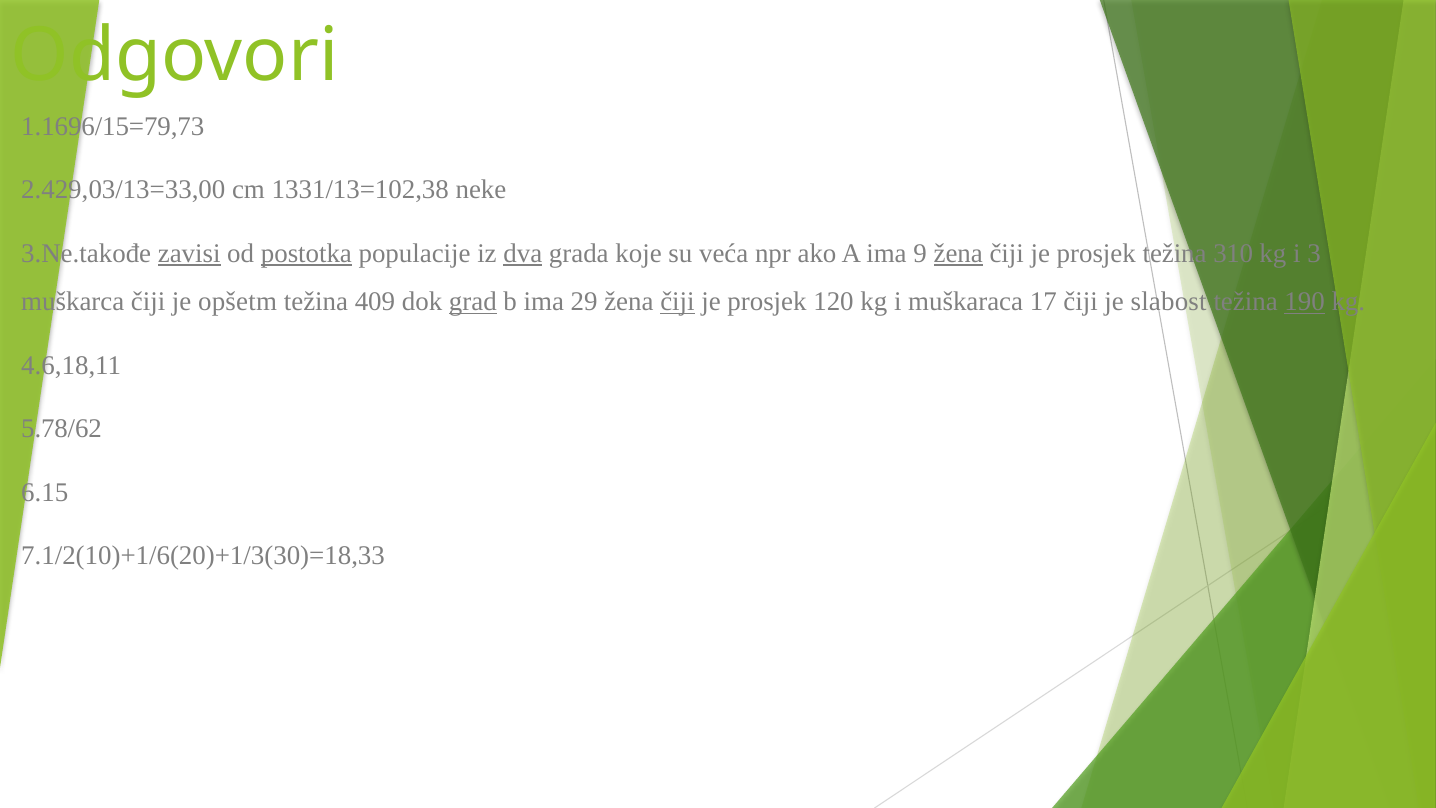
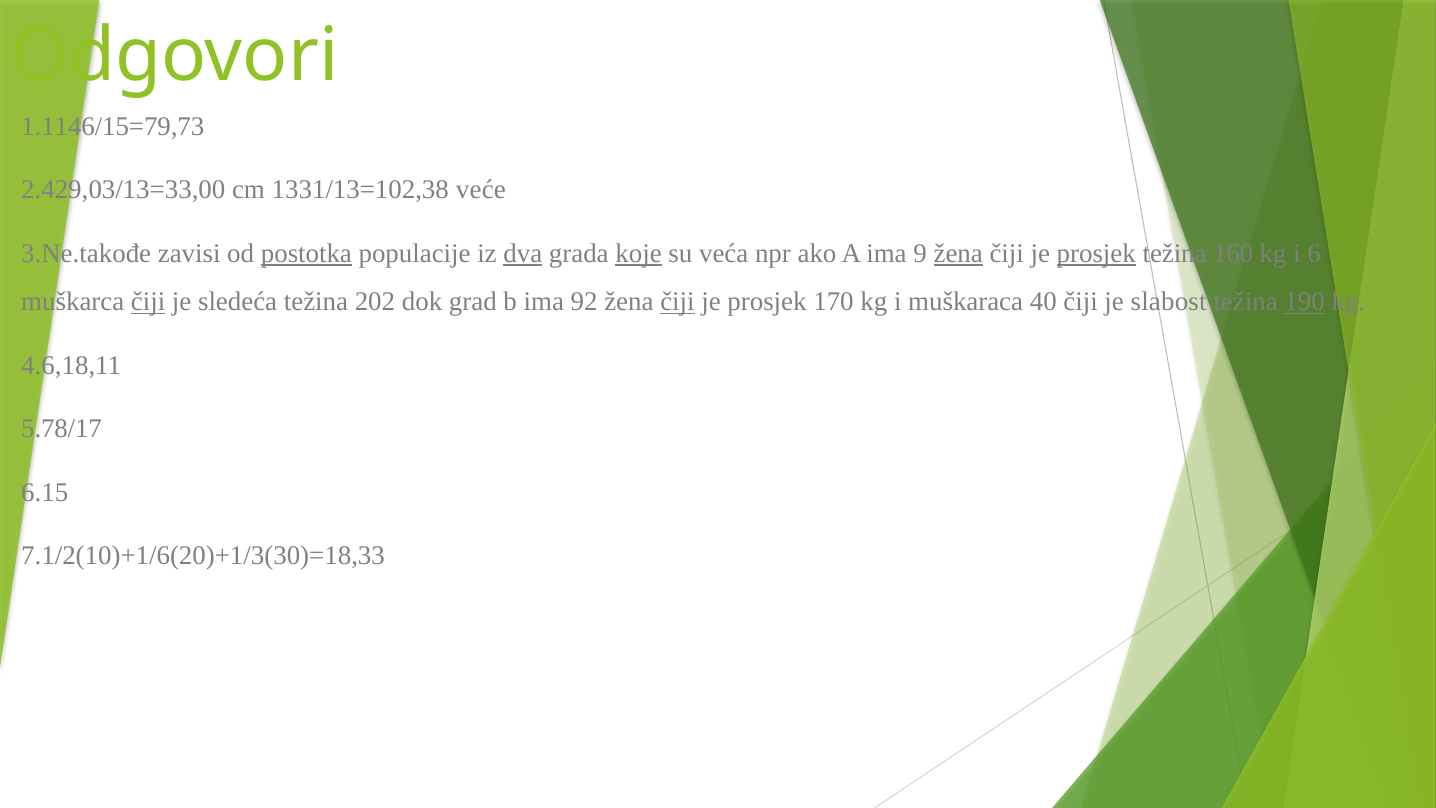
1.1696/15=79,73: 1.1696/15=79,73 -> 1.1146/15=79,73
neke: neke -> veće
zavisi underline: present -> none
koje underline: none -> present
prosjek at (1096, 253) underline: none -> present
310: 310 -> 160
3: 3 -> 6
čiji at (148, 302) underline: none -> present
opšetm: opšetm -> sledeća
409: 409 -> 202
grad underline: present -> none
29: 29 -> 92
120: 120 -> 170
17: 17 -> 40
5.78/62: 5.78/62 -> 5.78/17
